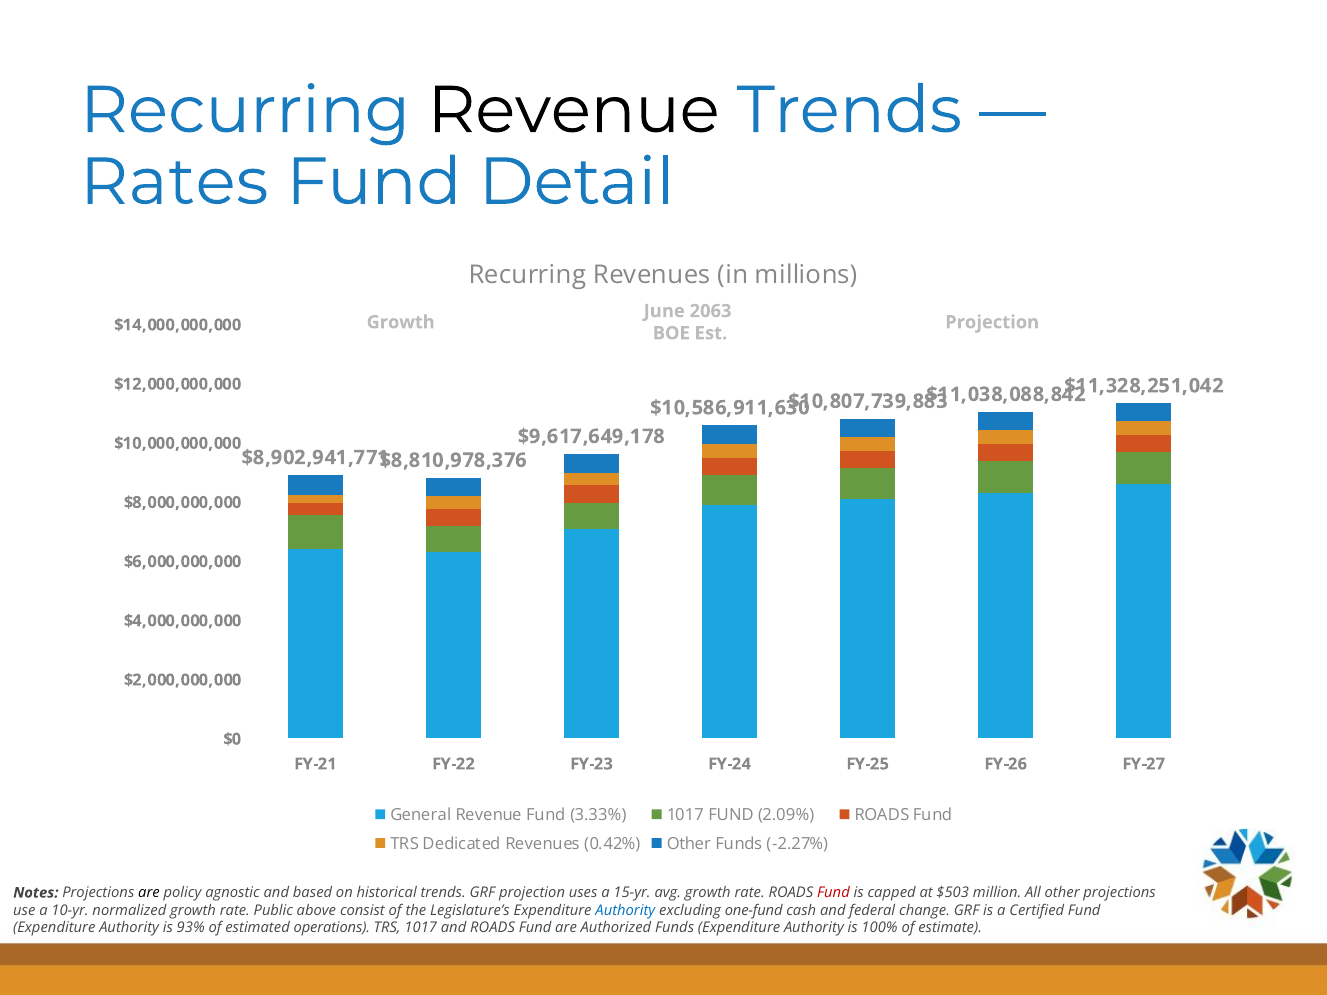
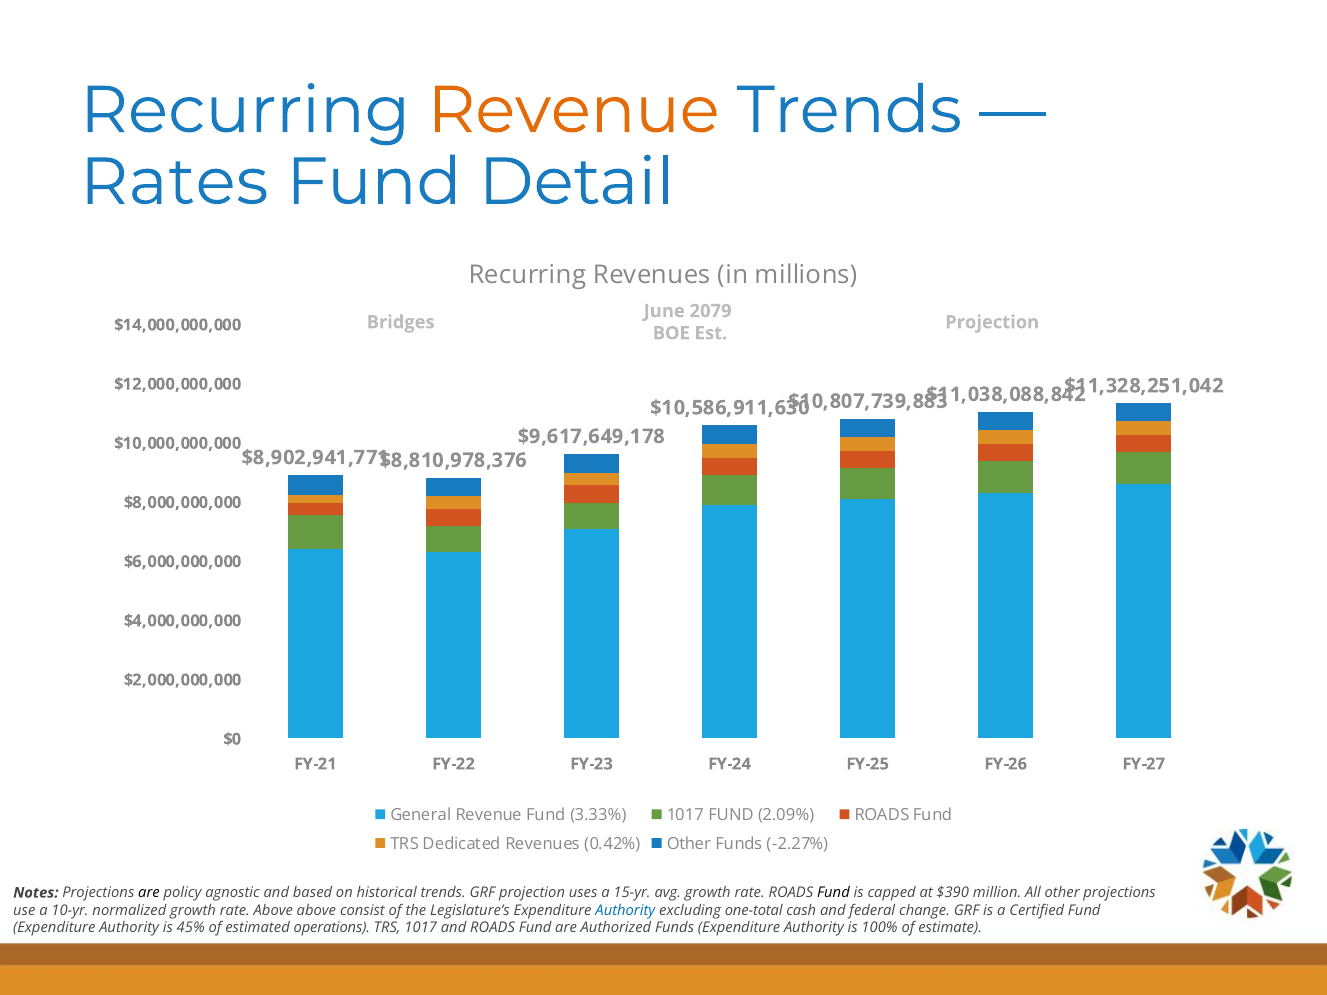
Revenue at (574, 110) colour: black -> orange
2063: 2063 -> 2079
Growth at (401, 322): Growth -> Bridges
Fund at (833, 893) colour: red -> black
$503: $503 -> $390
rate Public: Public -> Above
one-fund: one-fund -> one-total
93%: 93% -> 45%
